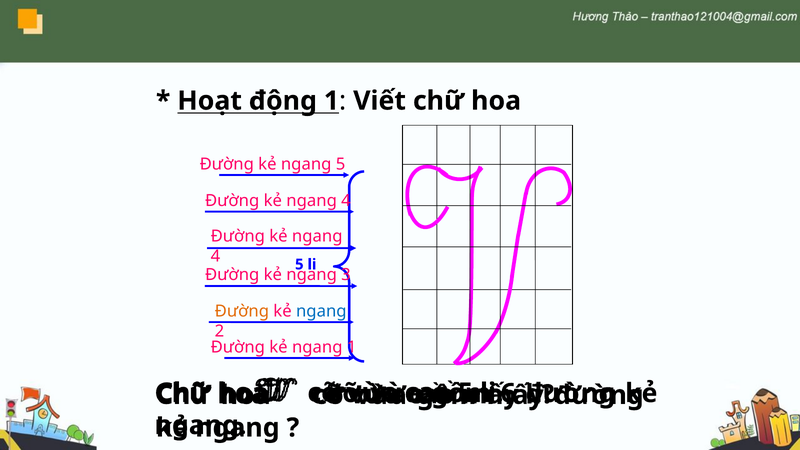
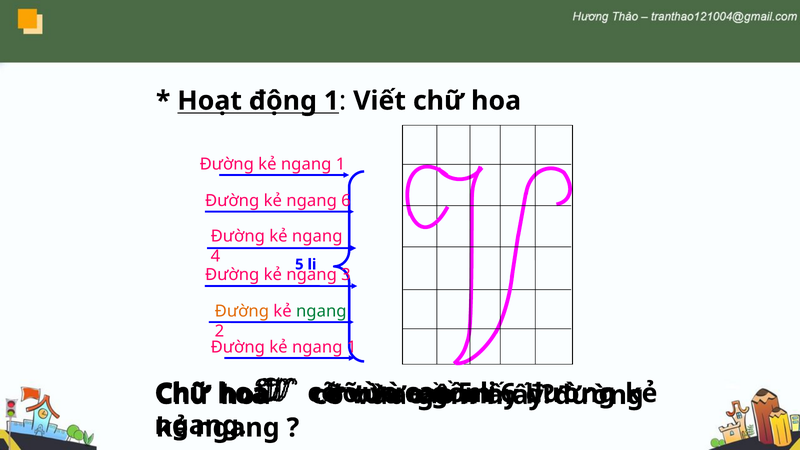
5 at (341, 164): 5 -> 1
4 at (346, 201): 4 -> 6
ngang at (321, 311) colour: blue -> green
